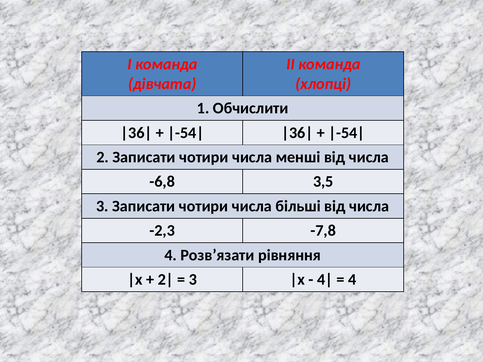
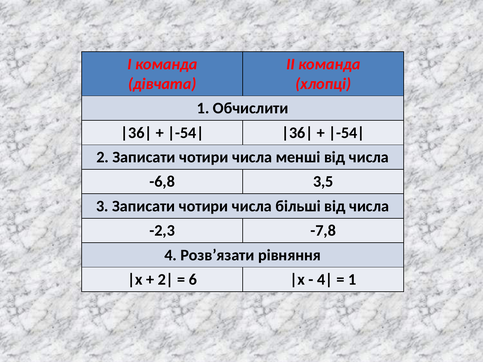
3 at (193, 280): 3 -> 6
4 at (352, 280): 4 -> 1
